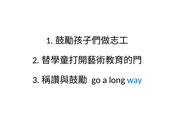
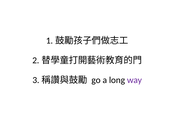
way colour: blue -> purple
